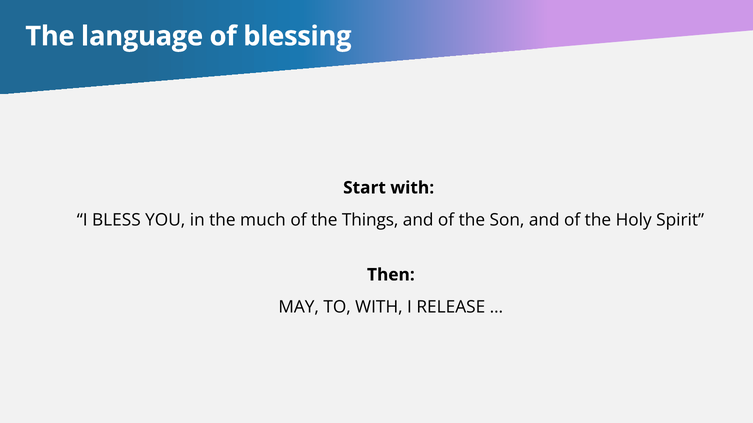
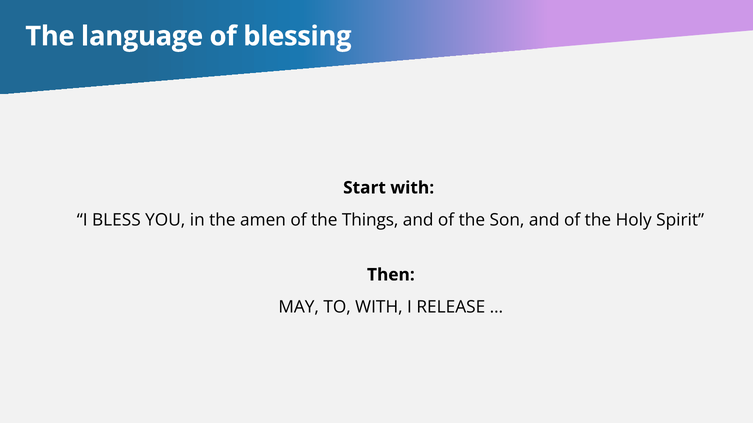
much: much -> amen
